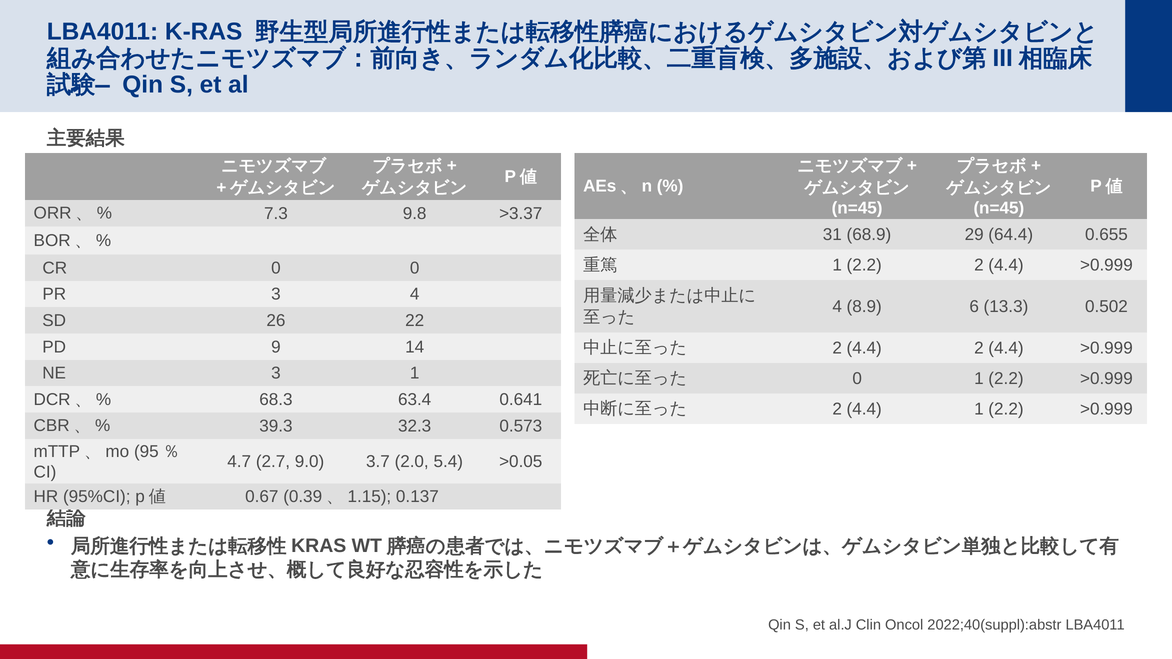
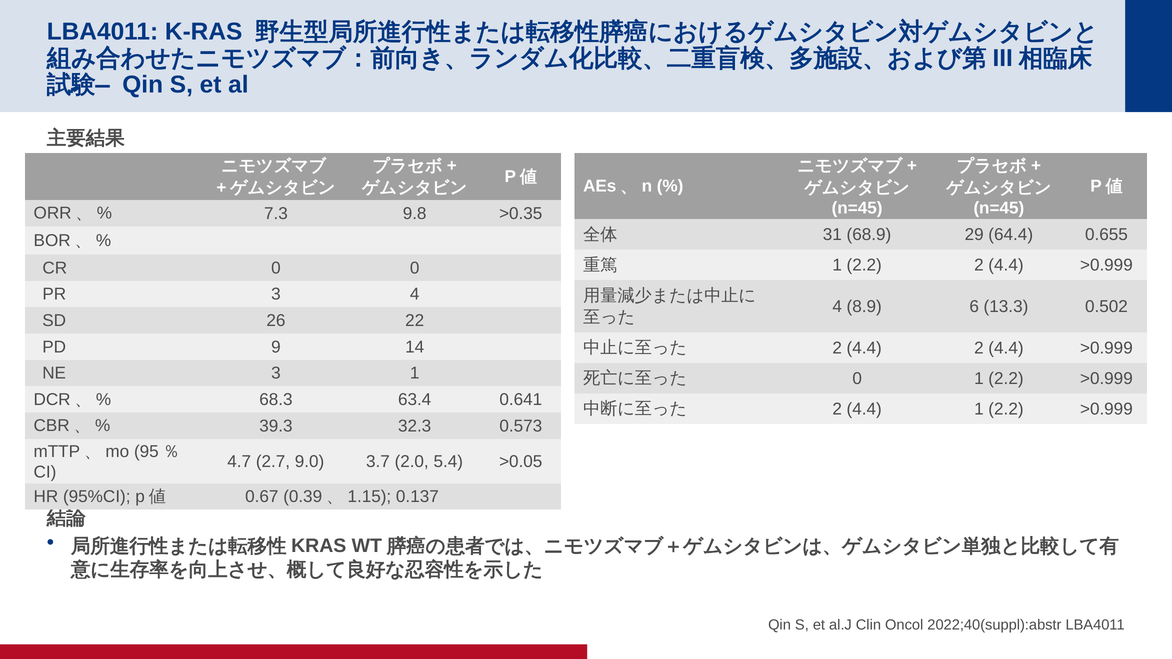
>3.37: >3.37 -> >0.35
